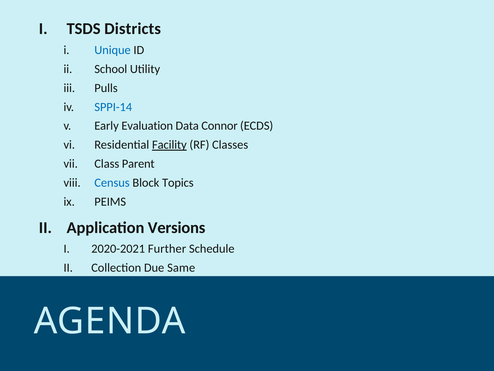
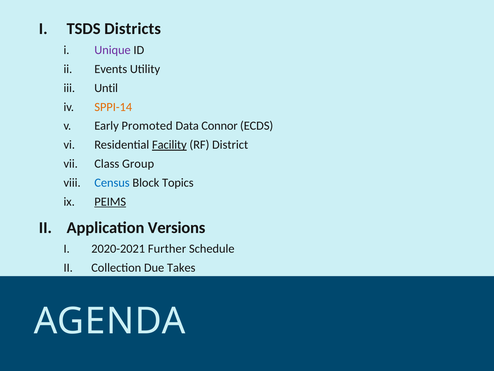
Unique colour: blue -> purple
School: School -> Events
Pulls: Pulls -> Until
SPPI-14 colour: blue -> orange
Evaluation: Evaluation -> Promoted
Classes: Classes -> District
Parent: Parent -> Group
PEIMS underline: none -> present
Same: Same -> Takes
